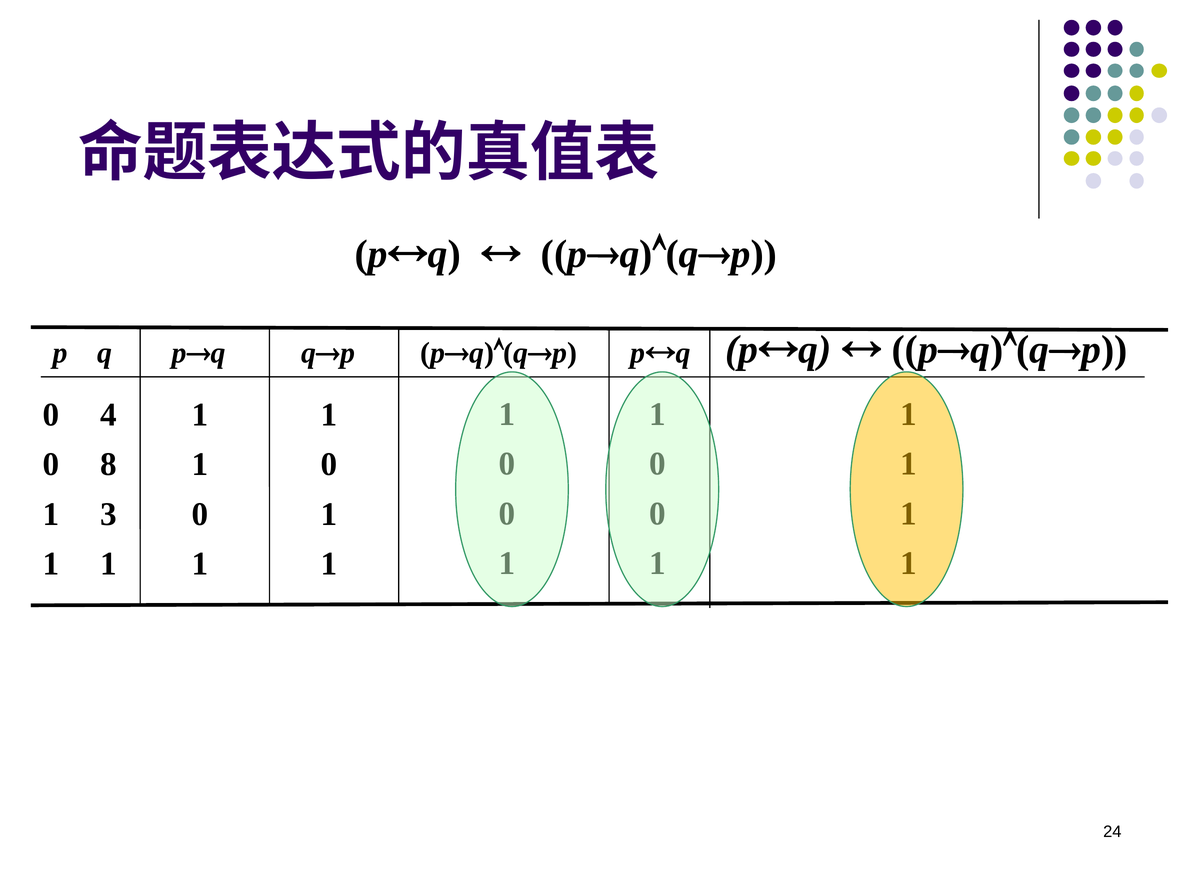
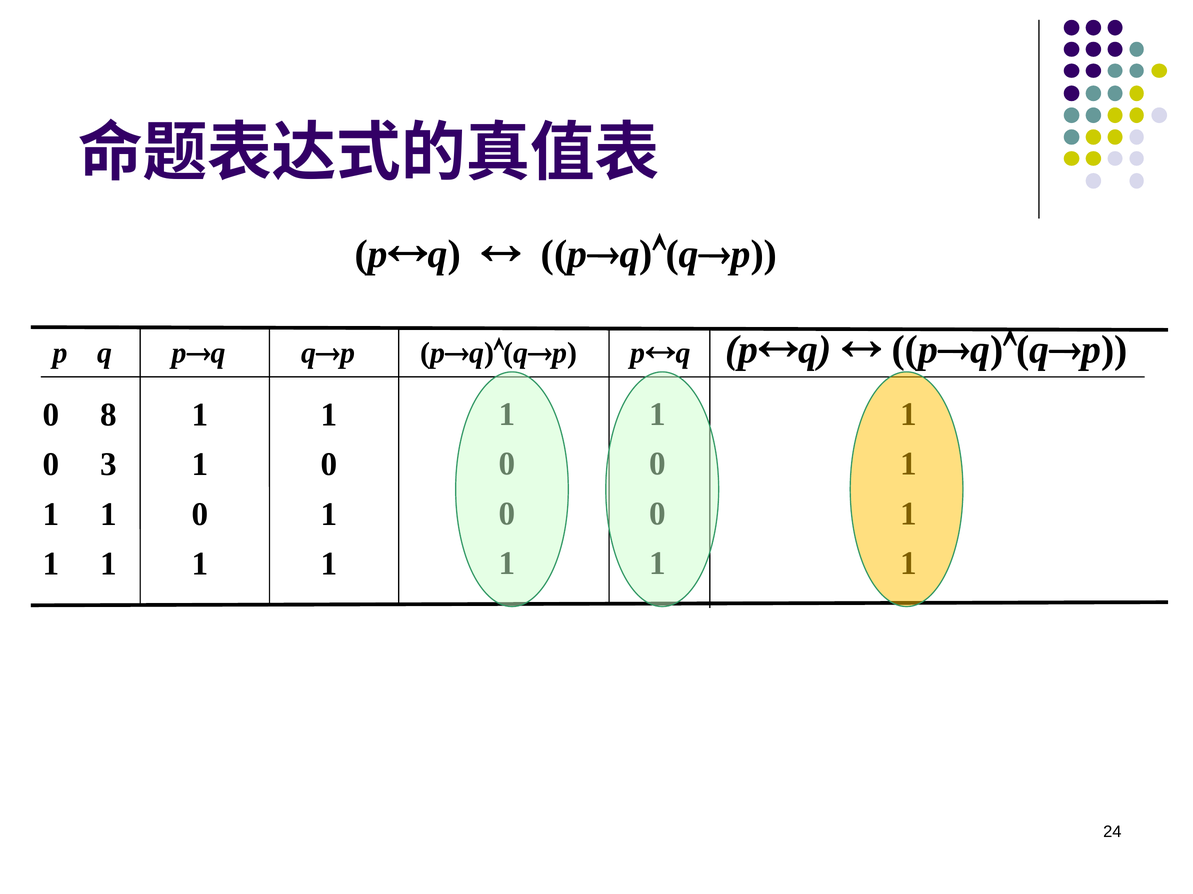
4: 4 -> 8
8: 8 -> 3
3 at (109, 515): 3 -> 1
